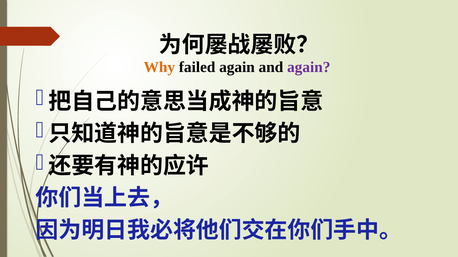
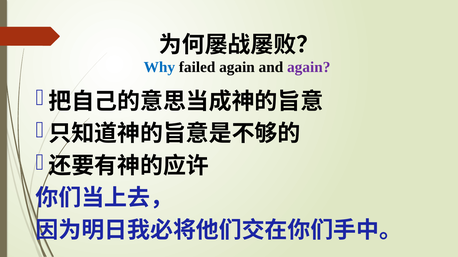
Why colour: orange -> blue
